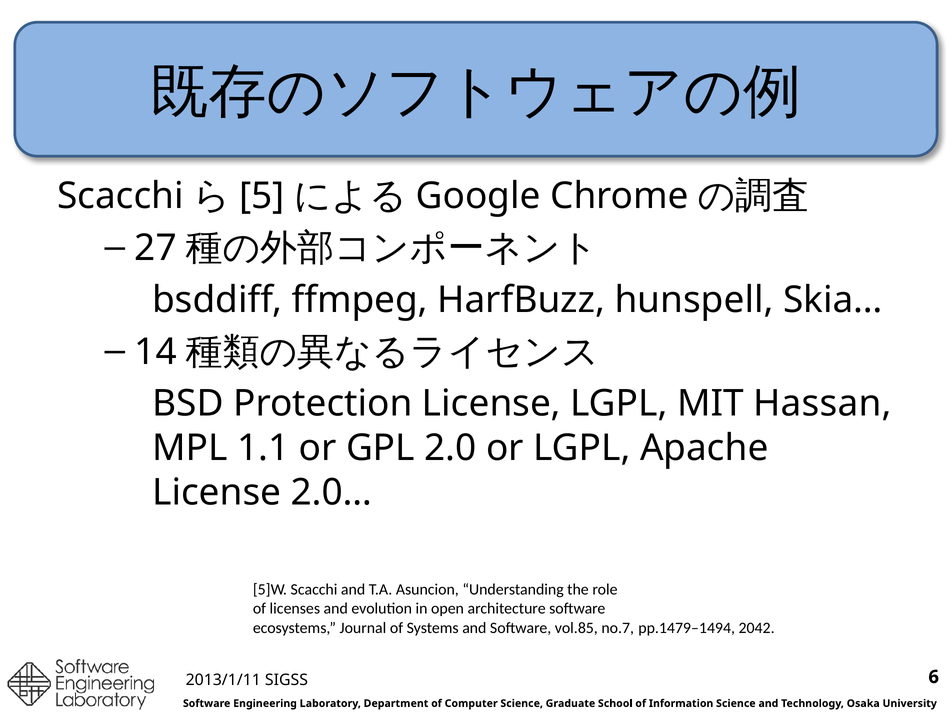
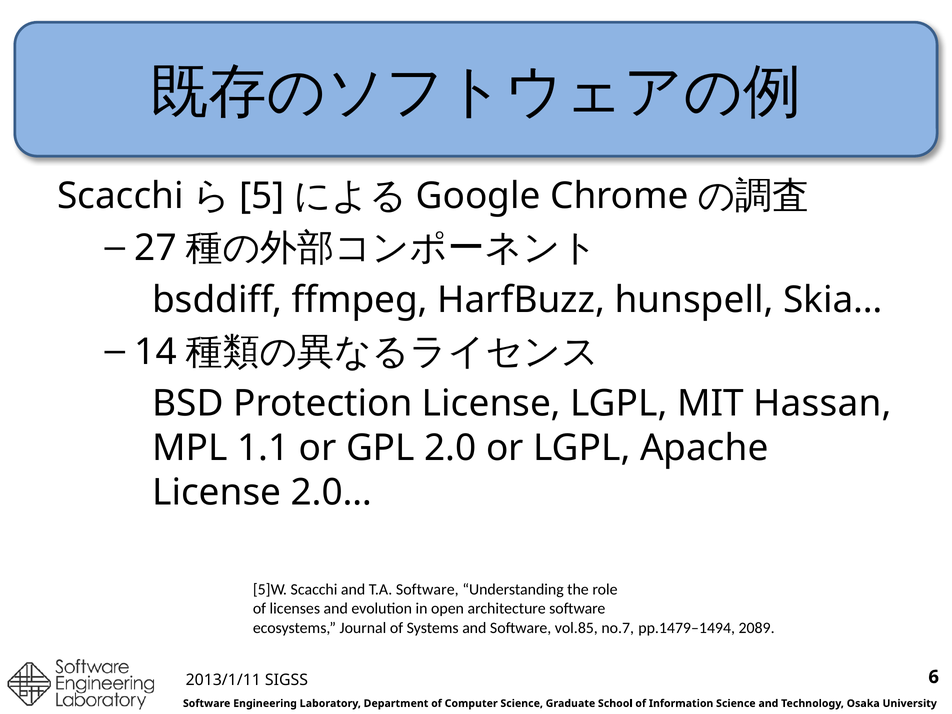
T.A Asuncion: Asuncion -> Software
2042: 2042 -> 2089
